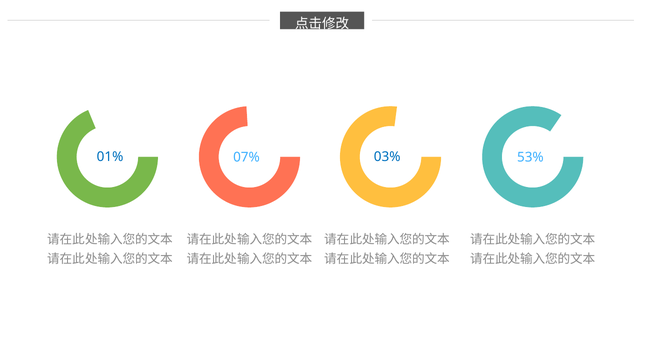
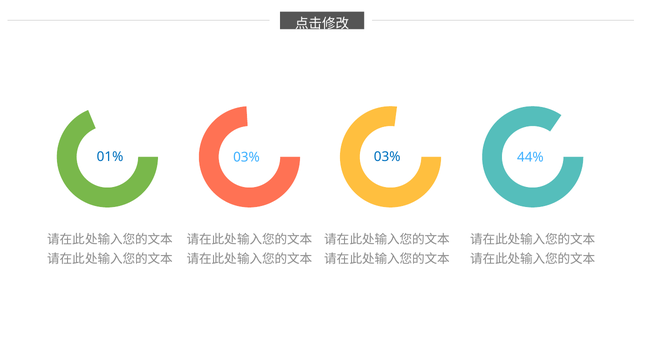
01% 07%: 07% -> 03%
53%: 53% -> 44%
